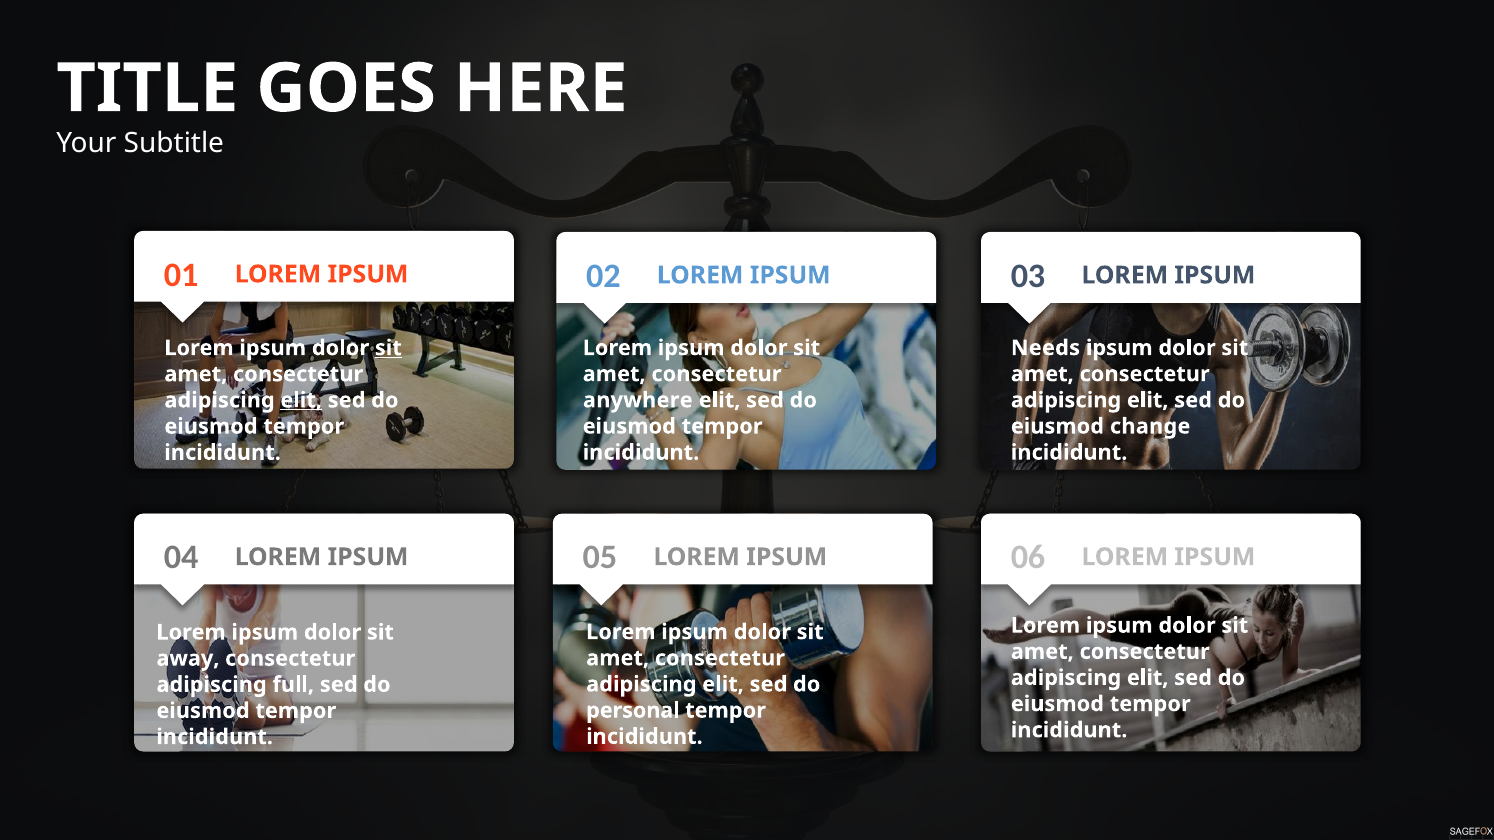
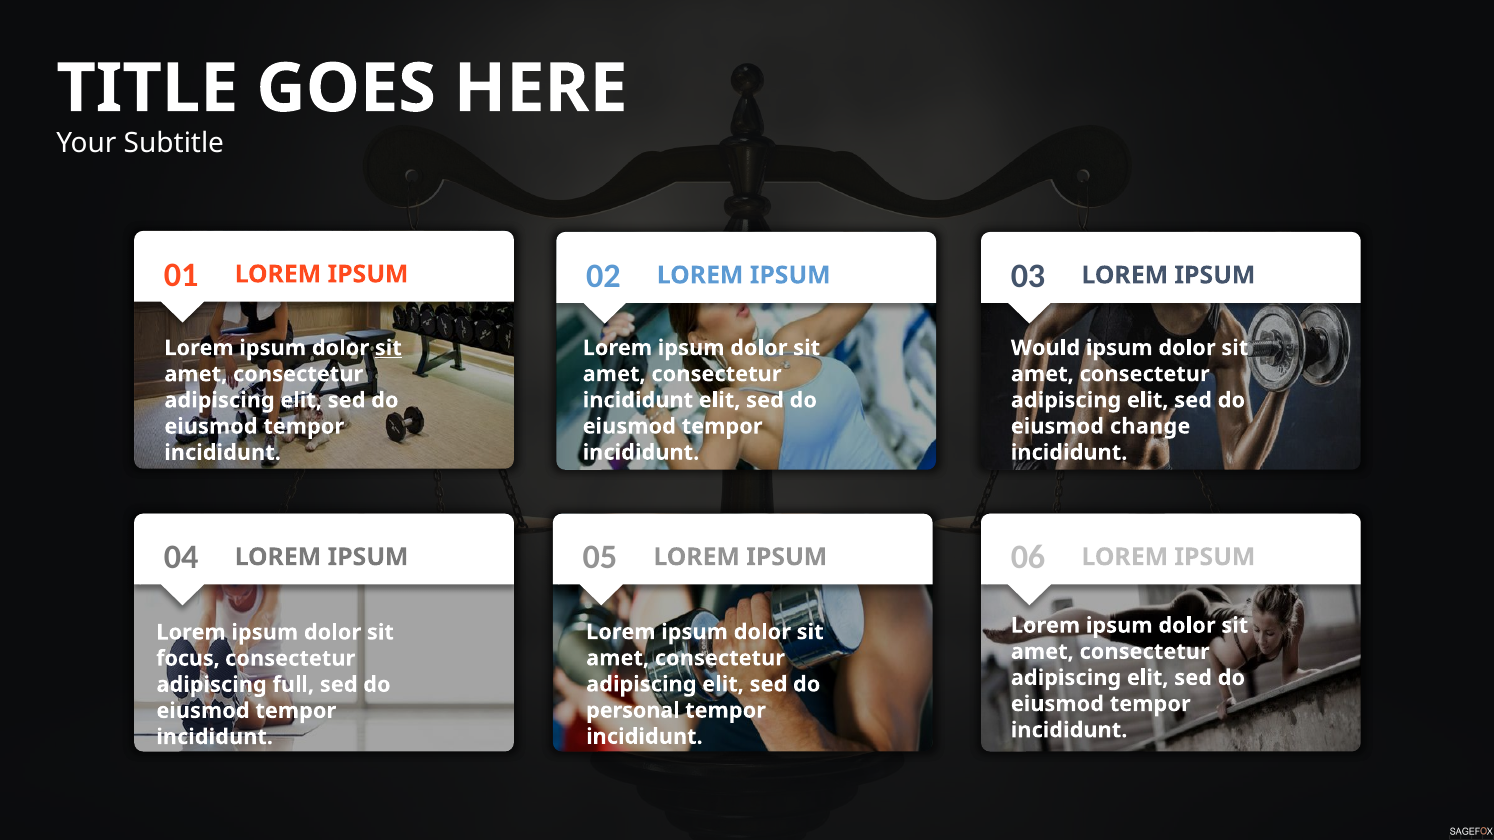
Needs: Needs -> Would
anywhere at (638, 400): anywhere -> incididunt
elit at (301, 400) underline: present -> none
away: away -> focus
